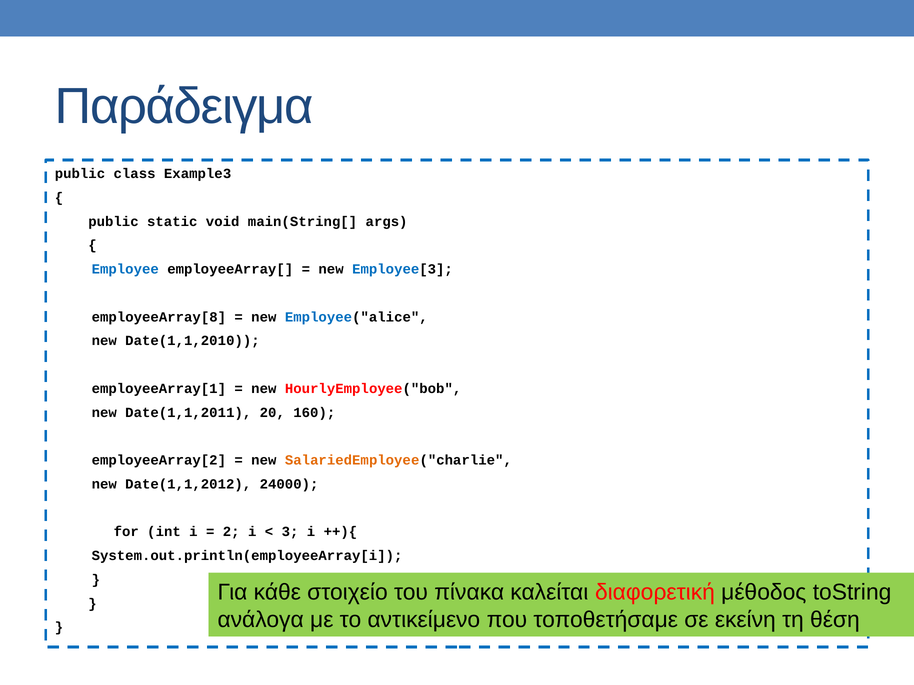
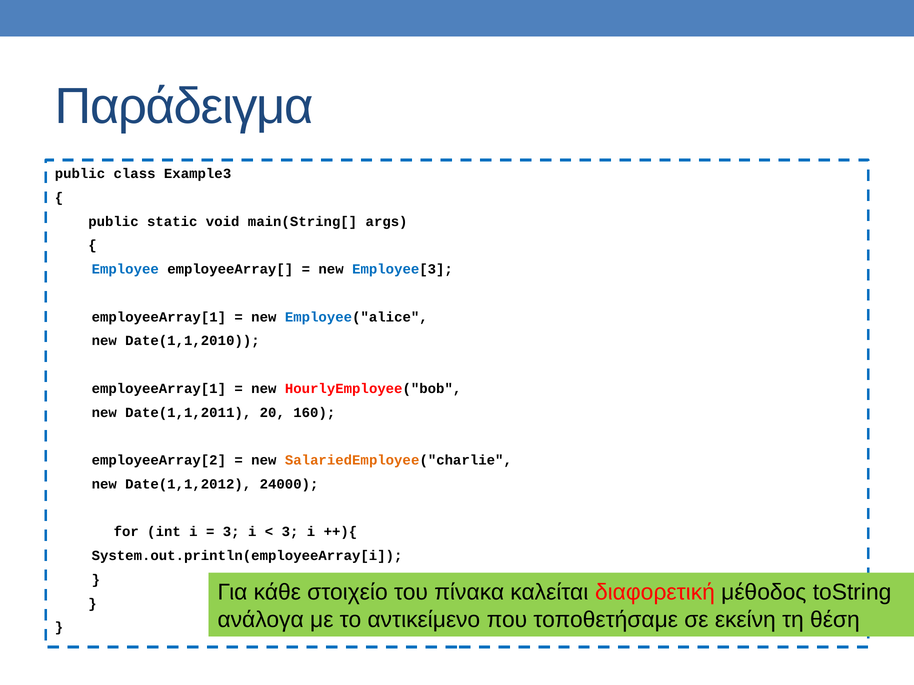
employeeArray[8 at (159, 317): employeeArray[8 -> employeeArray[1
2 at (231, 532): 2 -> 3
